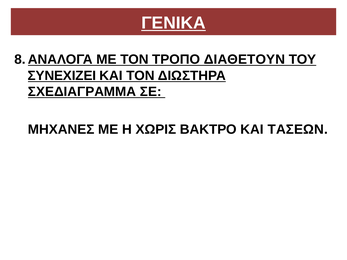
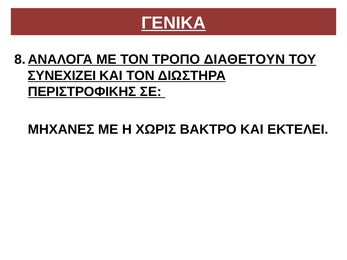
ΣΧΕΔΙΑΓΡΑΜΜΑ: ΣΧΕΔΙΑΓΡΑΜΜΑ -> ΠΕΡΙΣΤΡΟΦΙΚΗΣ
ΤΑΣΕΩΝ: ΤΑΣΕΩΝ -> ΕΚΤΕΛΕΙ
